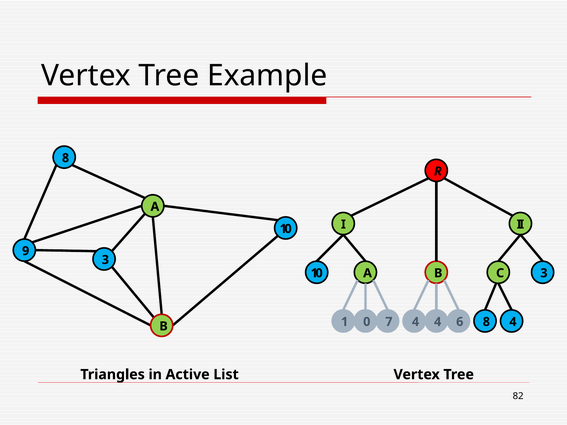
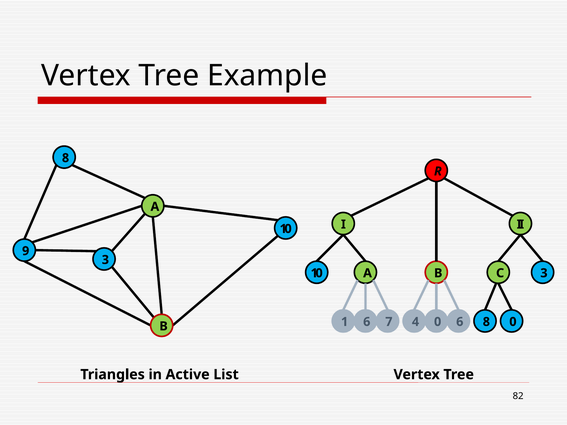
1 0: 0 -> 6
4 4: 4 -> 0
8 4: 4 -> 0
